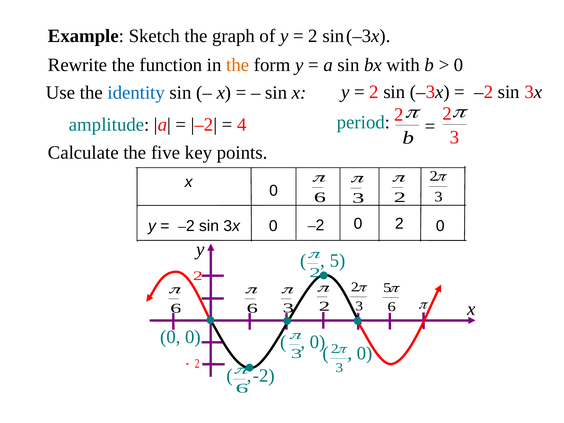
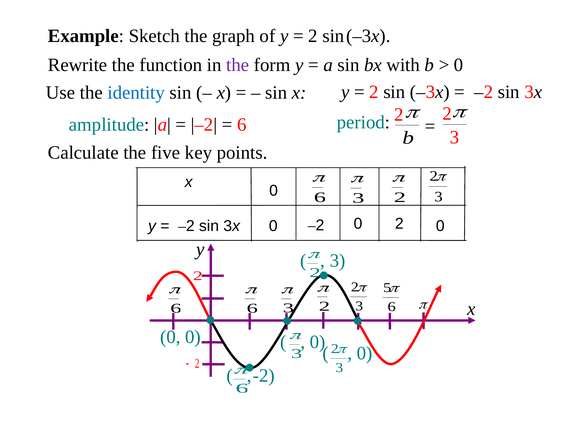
the at (238, 65) colour: orange -> purple
4 at (242, 125): 4 -> 6
5 at (338, 261): 5 -> 3
